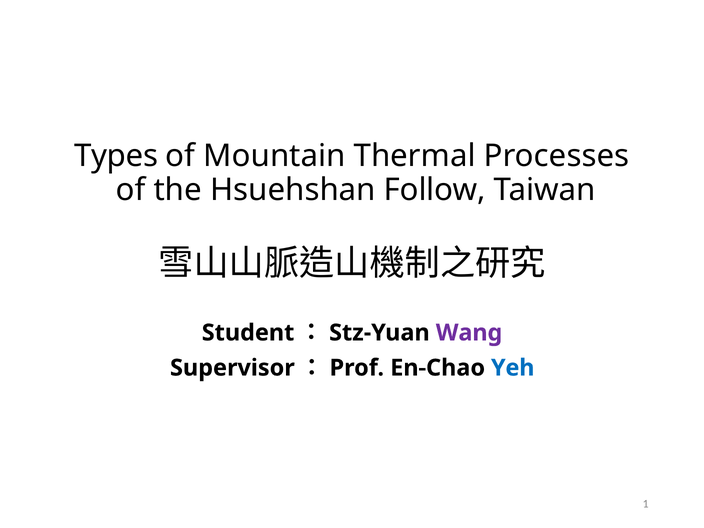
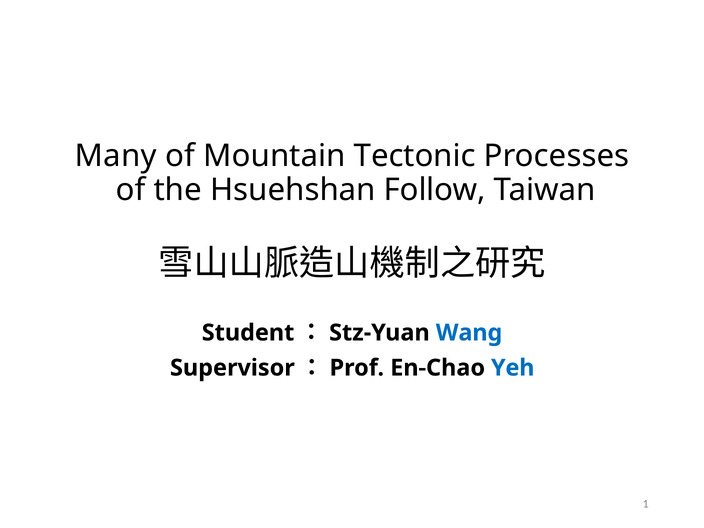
Types: Types -> Many
Thermal: Thermal -> Tectonic
Wang colour: purple -> blue
